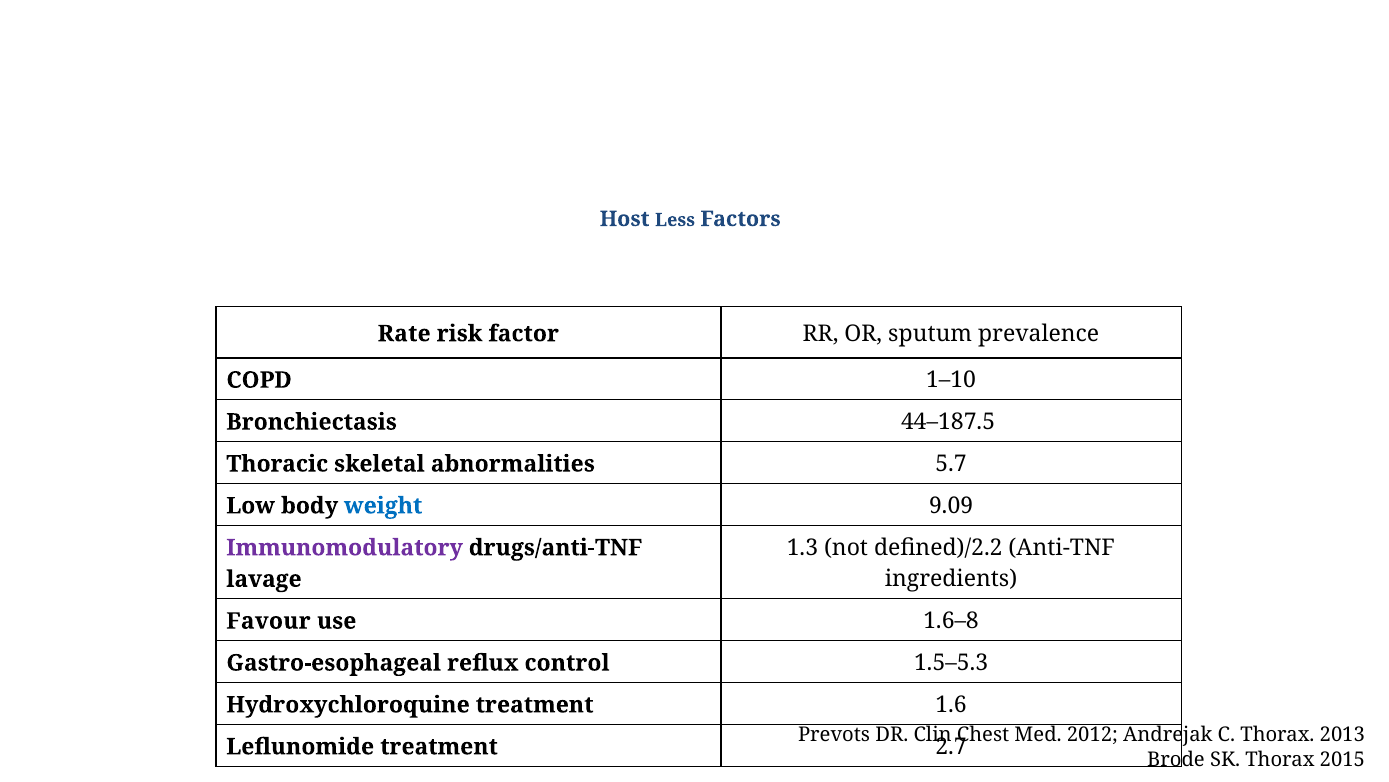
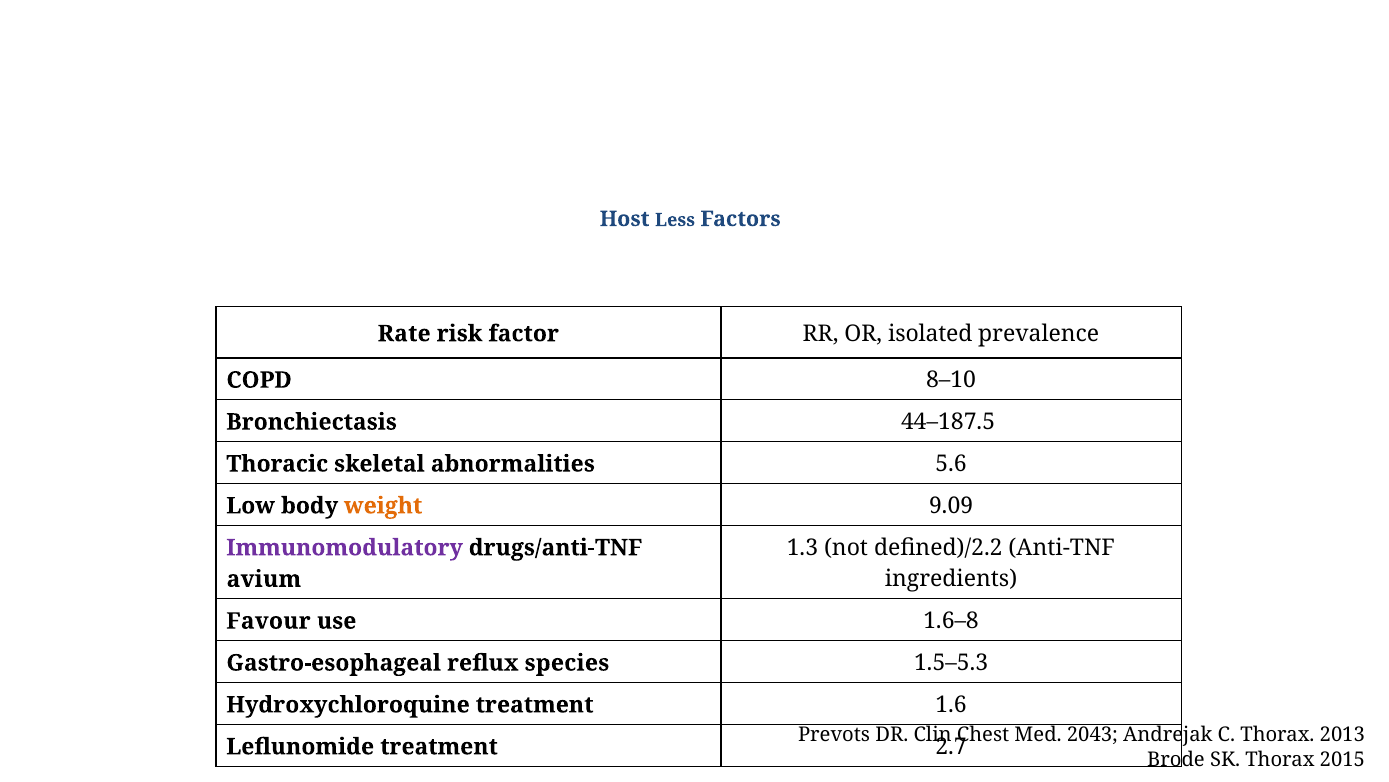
sputum: sputum -> isolated
1–10: 1–10 -> 8–10
5.7: 5.7 -> 5.6
weight colour: blue -> orange
lavage: lavage -> avium
control: control -> species
2012: 2012 -> 2043
